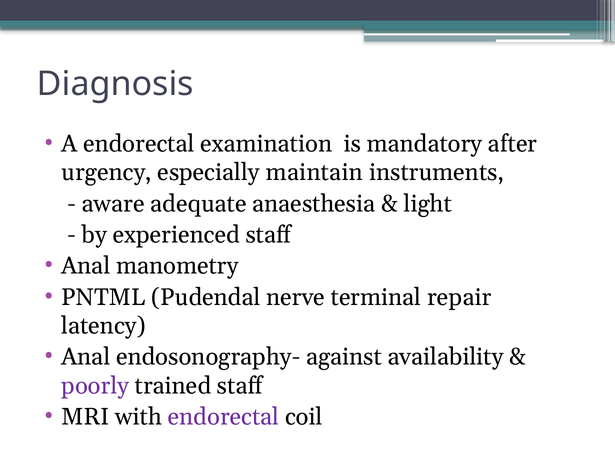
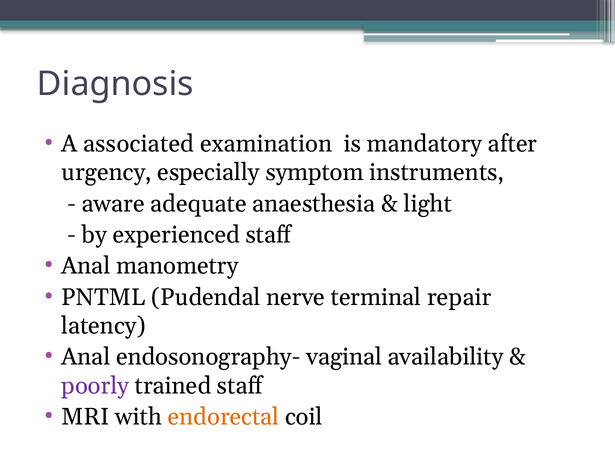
A endorectal: endorectal -> associated
maintain: maintain -> symptom
against: against -> vaginal
endorectal at (224, 417) colour: purple -> orange
